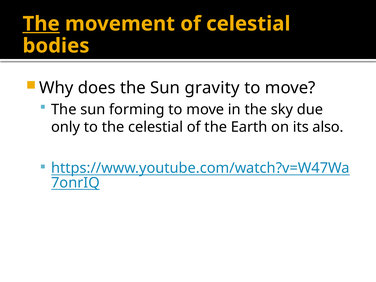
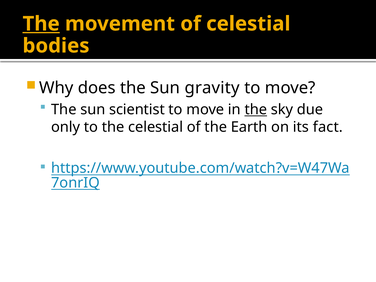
forming: forming -> scientist
the at (256, 110) underline: none -> present
also: also -> fact
